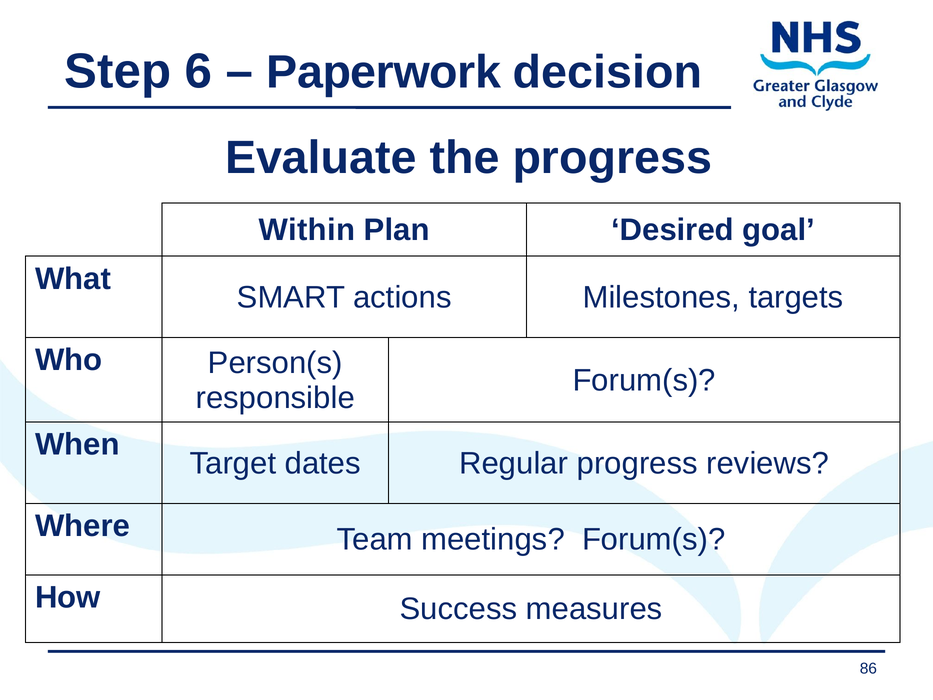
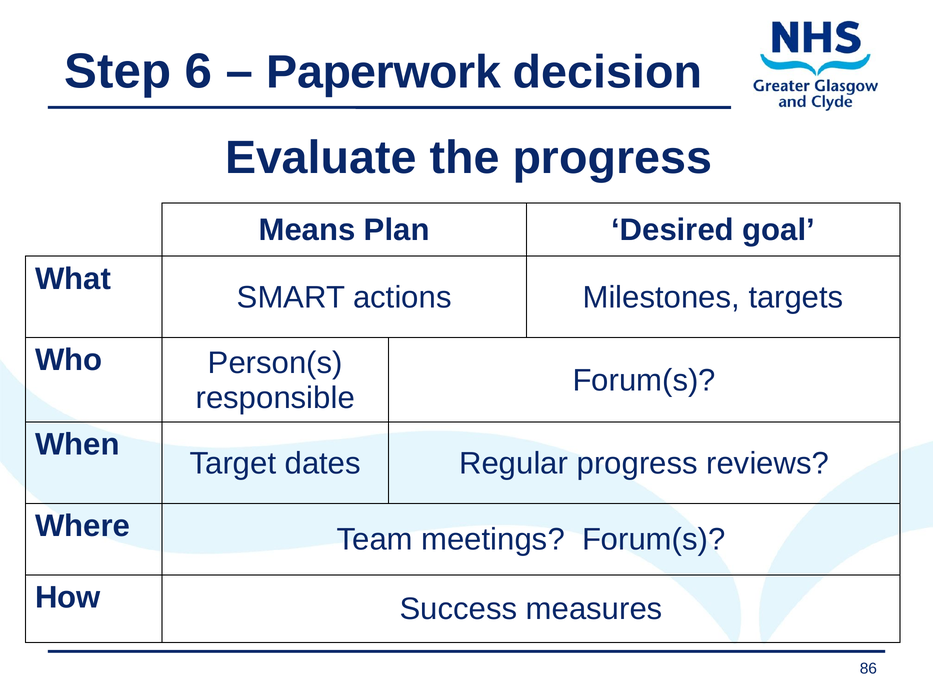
Within: Within -> Means
